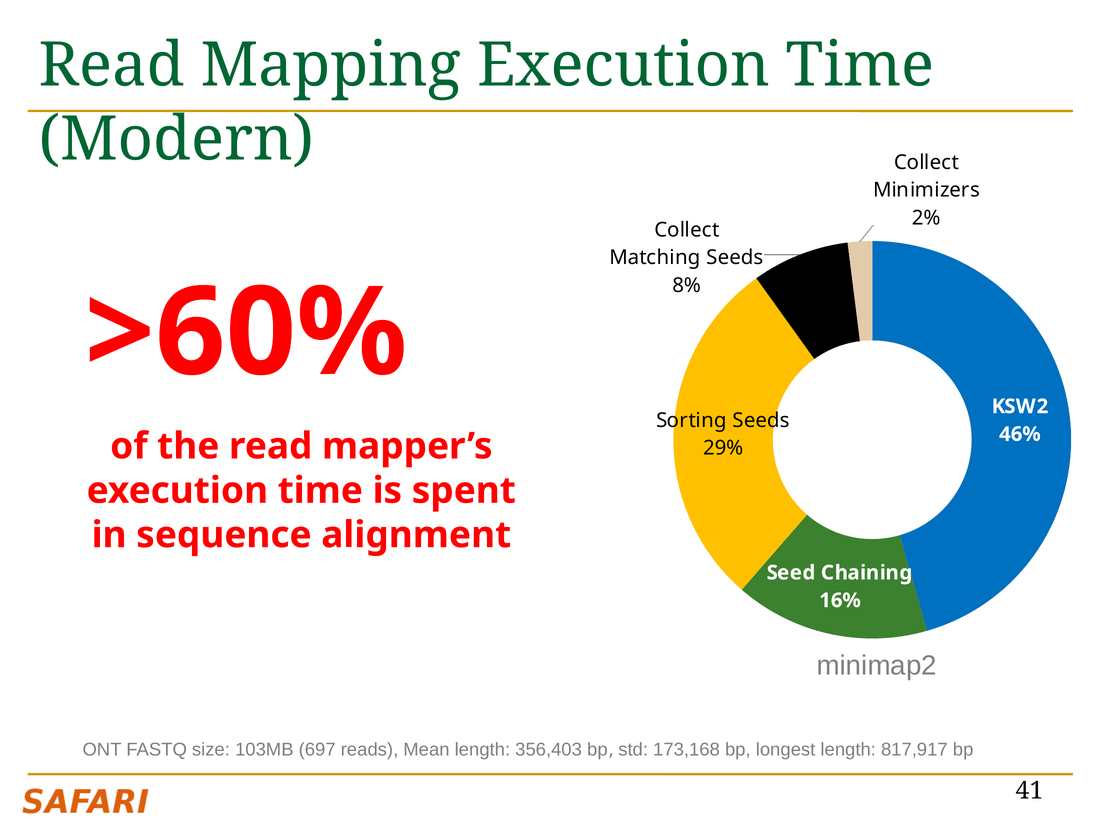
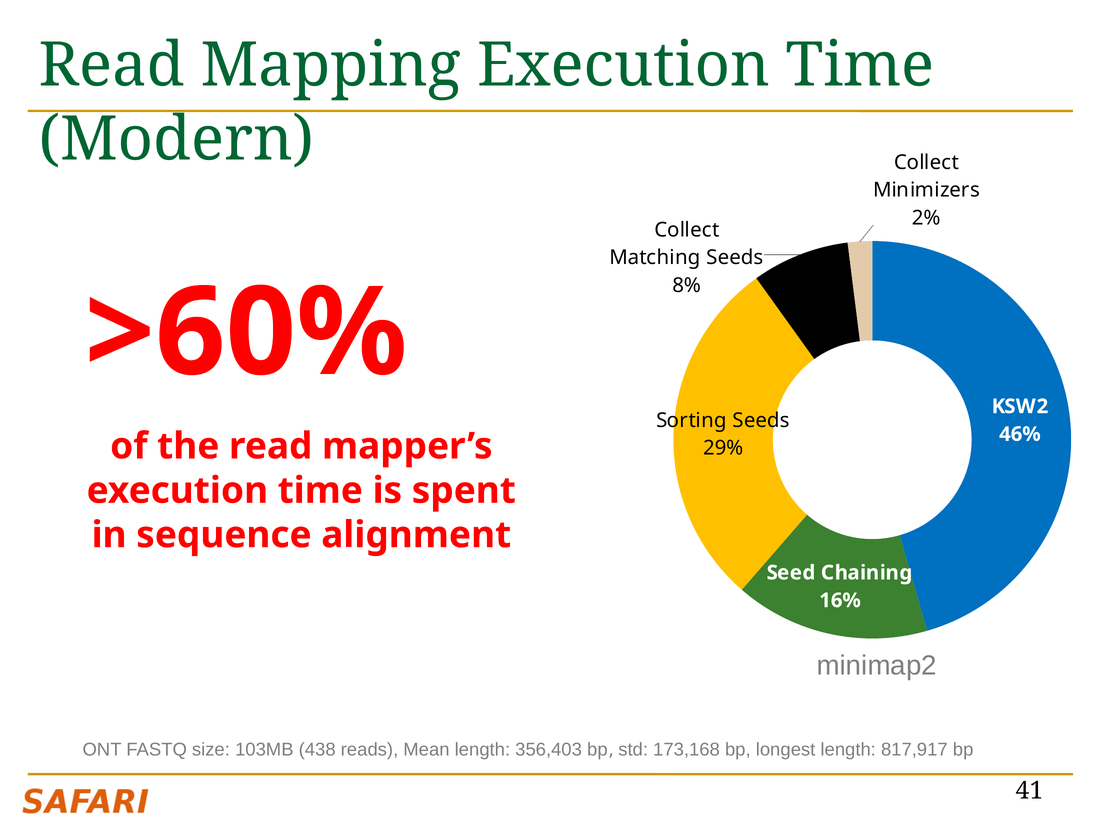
697: 697 -> 438
